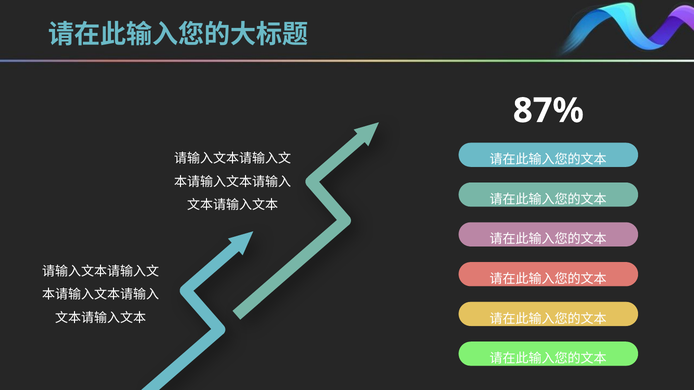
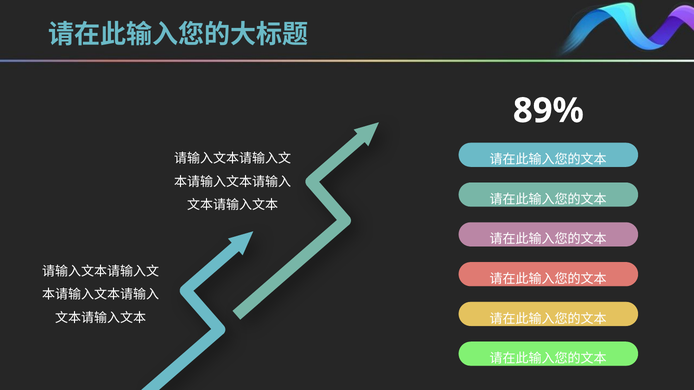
87%: 87% -> 89%
